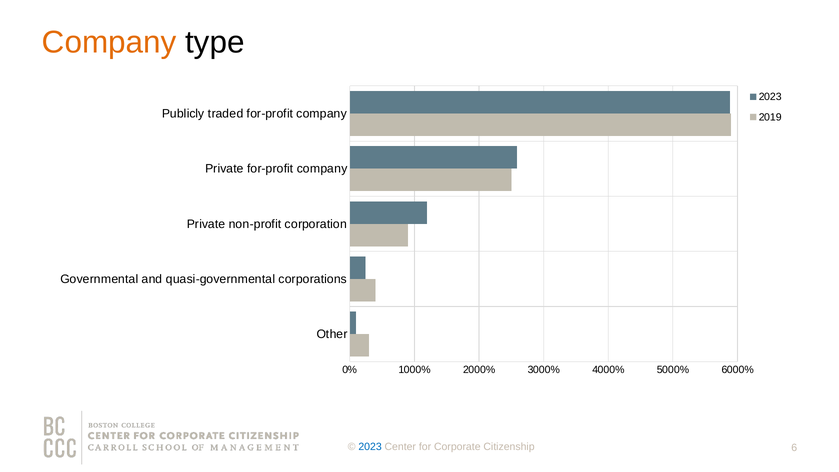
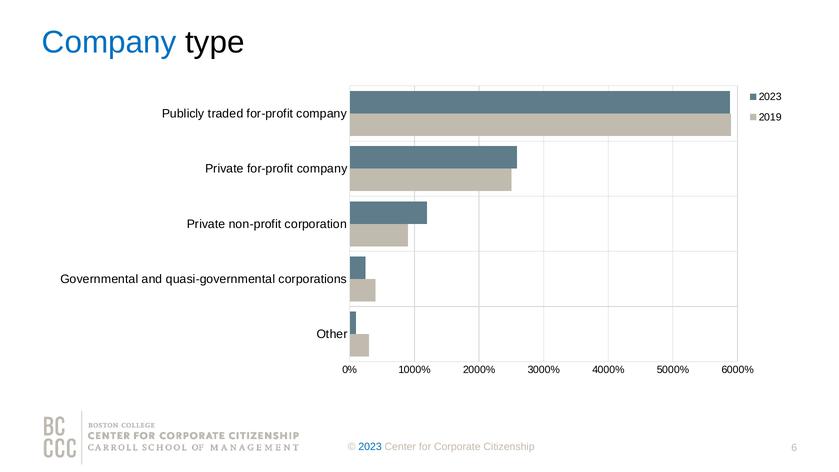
Company at (109, 42) colour: orange -> blue
